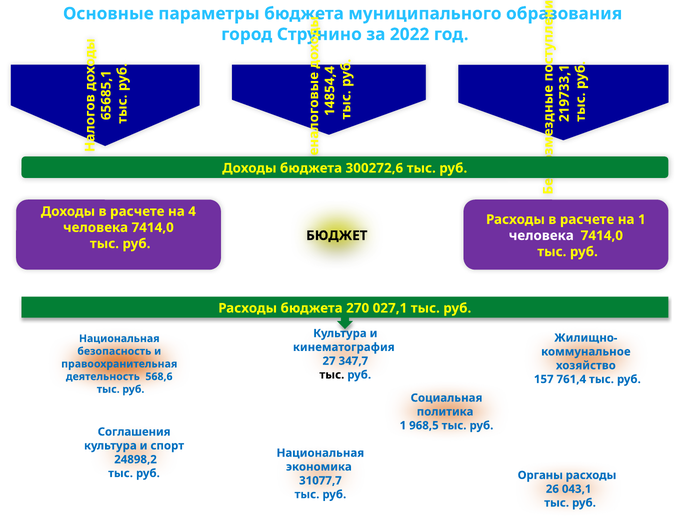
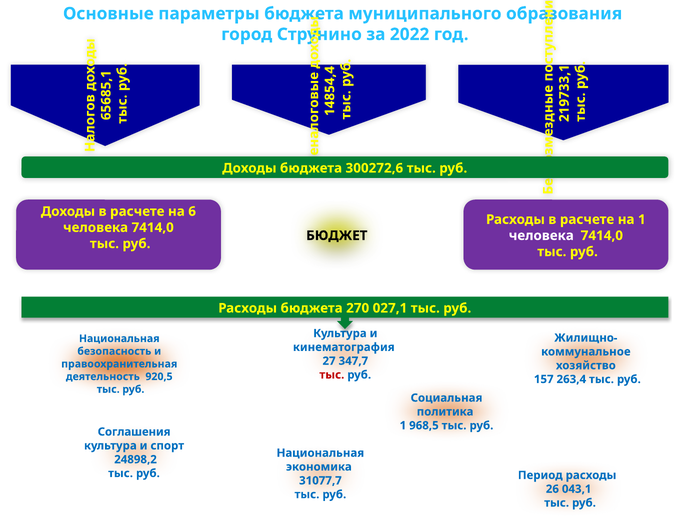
на 4: 4 -> 6
тыс at (332, 374) colour: black -> red
568,6: 568,6 -> 920,5
761,4: 761,4 -> 263,4
Органы: Органы -> Период
